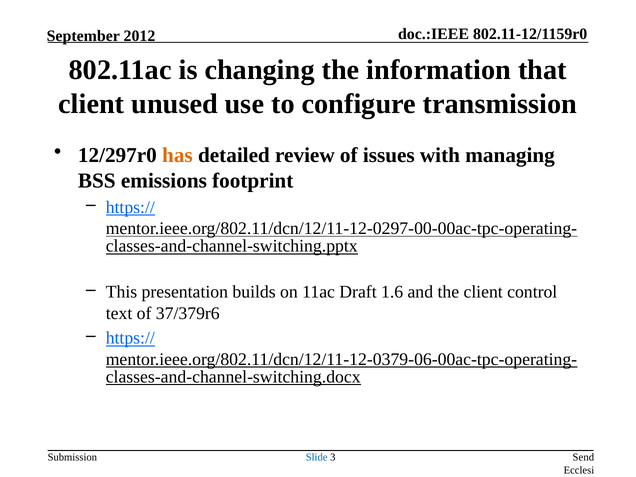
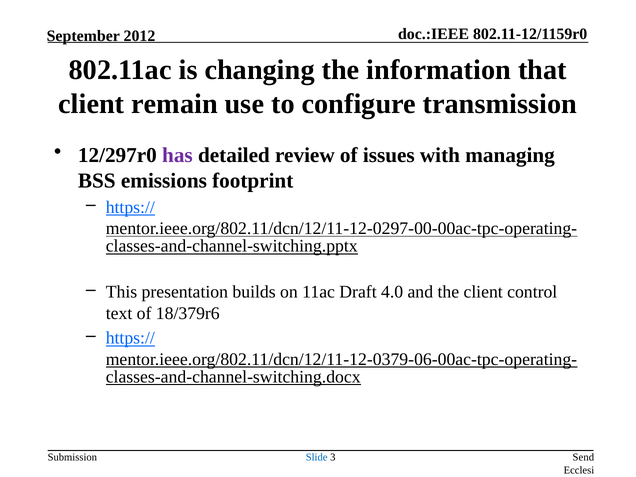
unused: unused -> remain
has colour: orange -> purple
1.6: 1.6 -> 4.0
37/379r6: 37/379r6 -> 18/379r6
